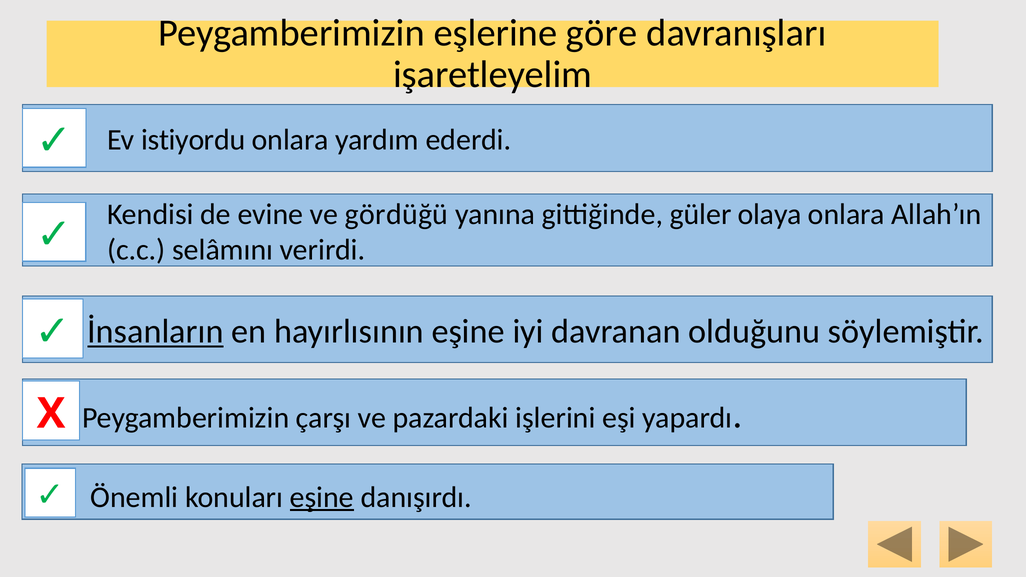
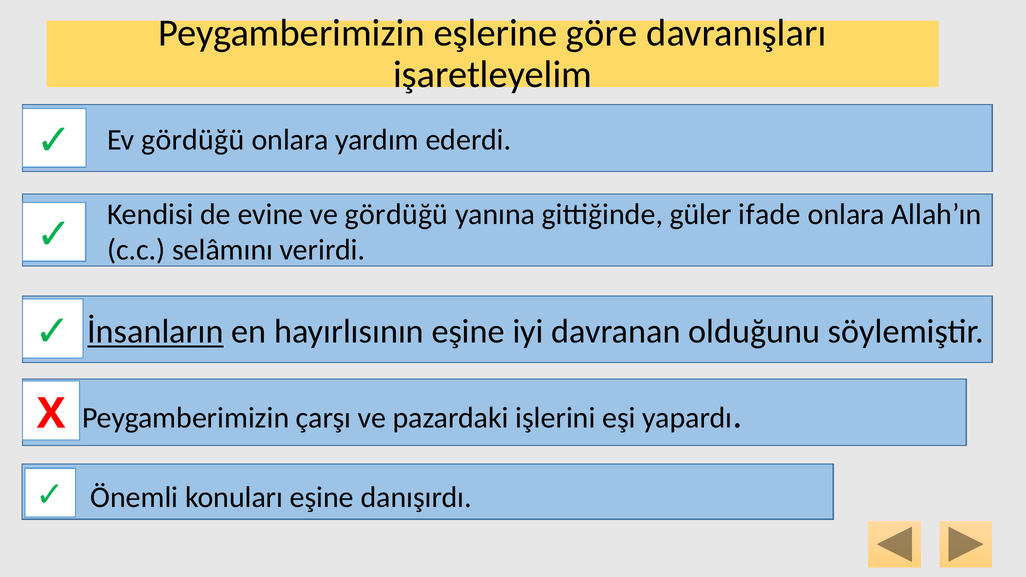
Ev istiyordu: istiyordu -> gördüğü
olaya: olaya -> ifade
eşine at (322, 497) underline: present -> none
